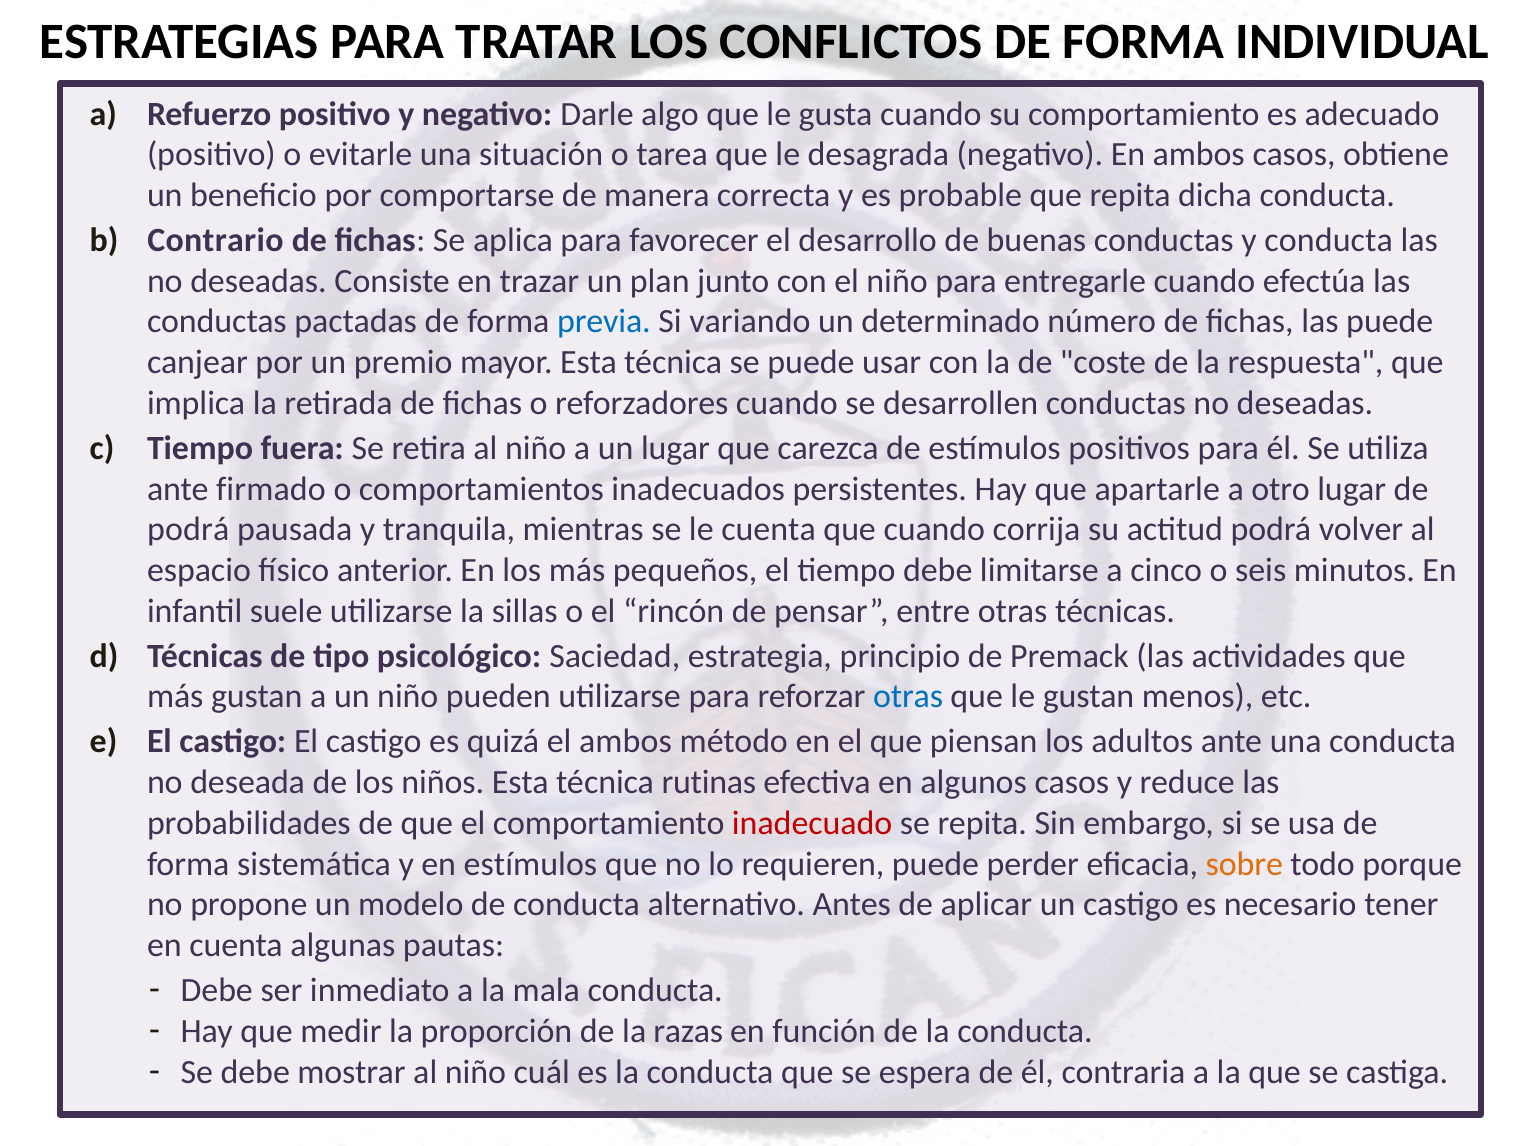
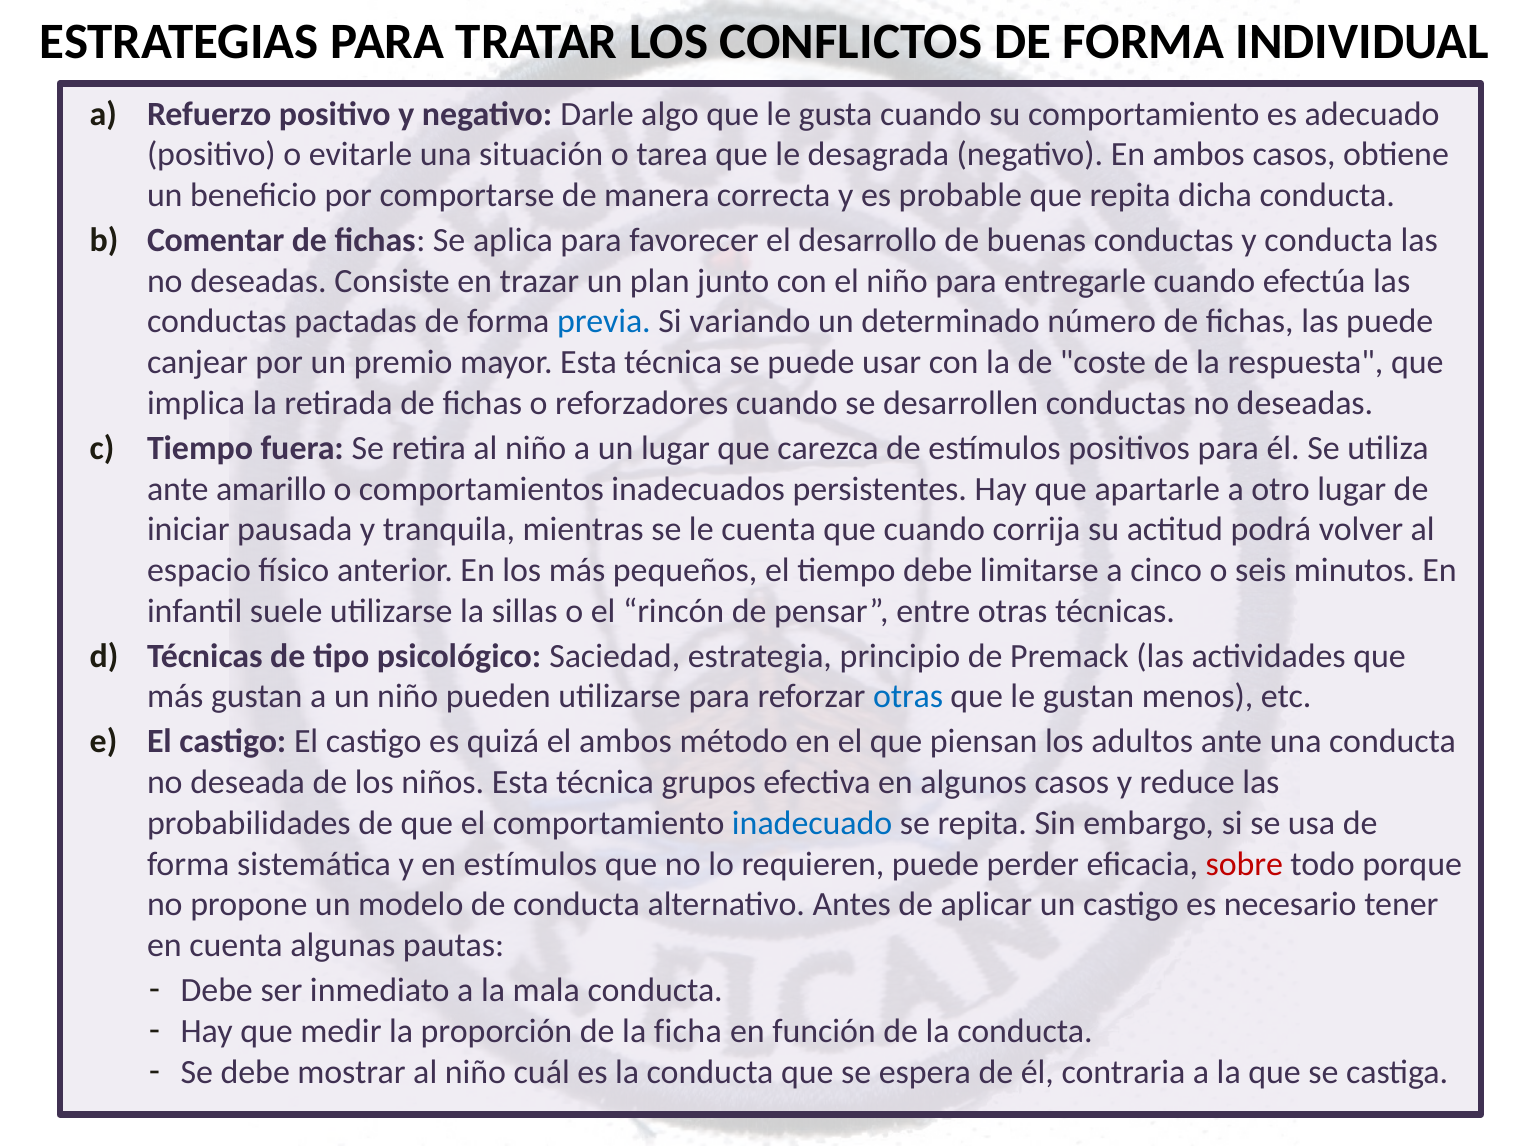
Contrario: Contrario -> Comentar
firmado: firmado -> amarillo
podrá at (188, 530): podrá -> iniciar
rutinas: rutinas -> grupos
inadecuado colour: red -> blue
sobre colour: orange -> red
razas: razas -> ficha
